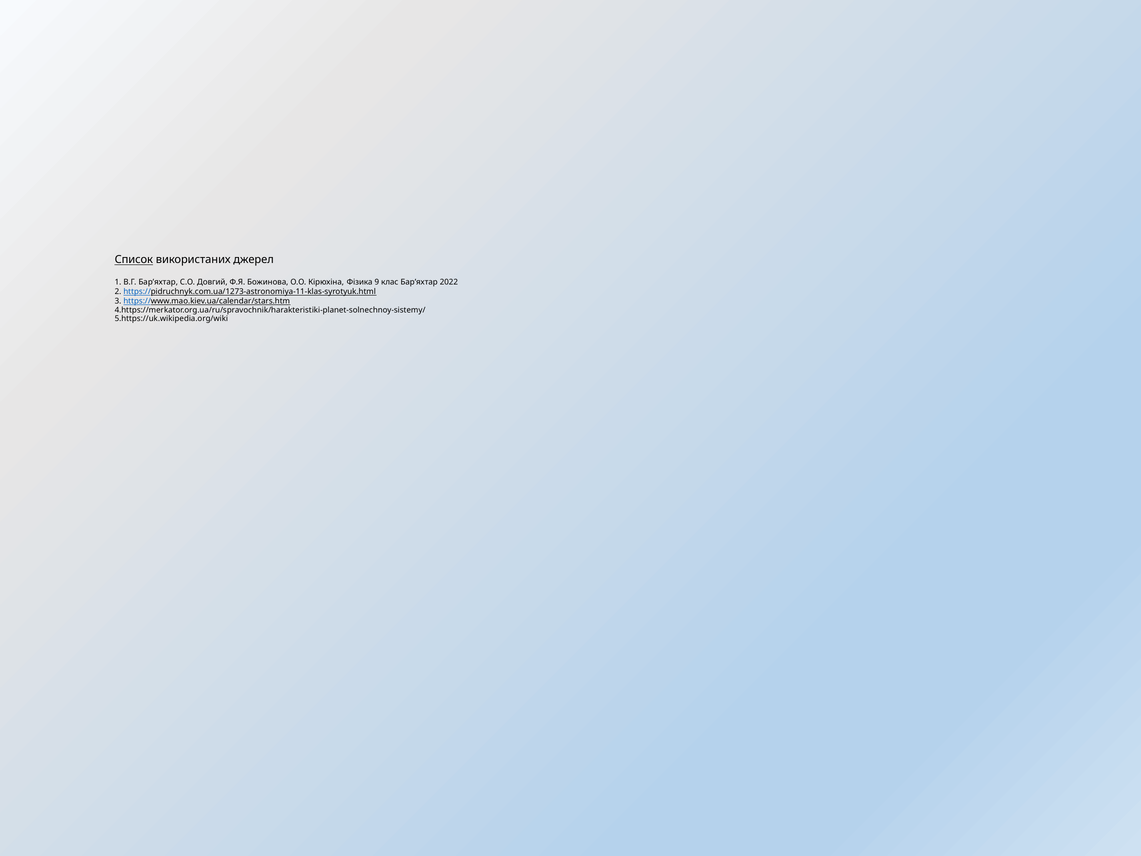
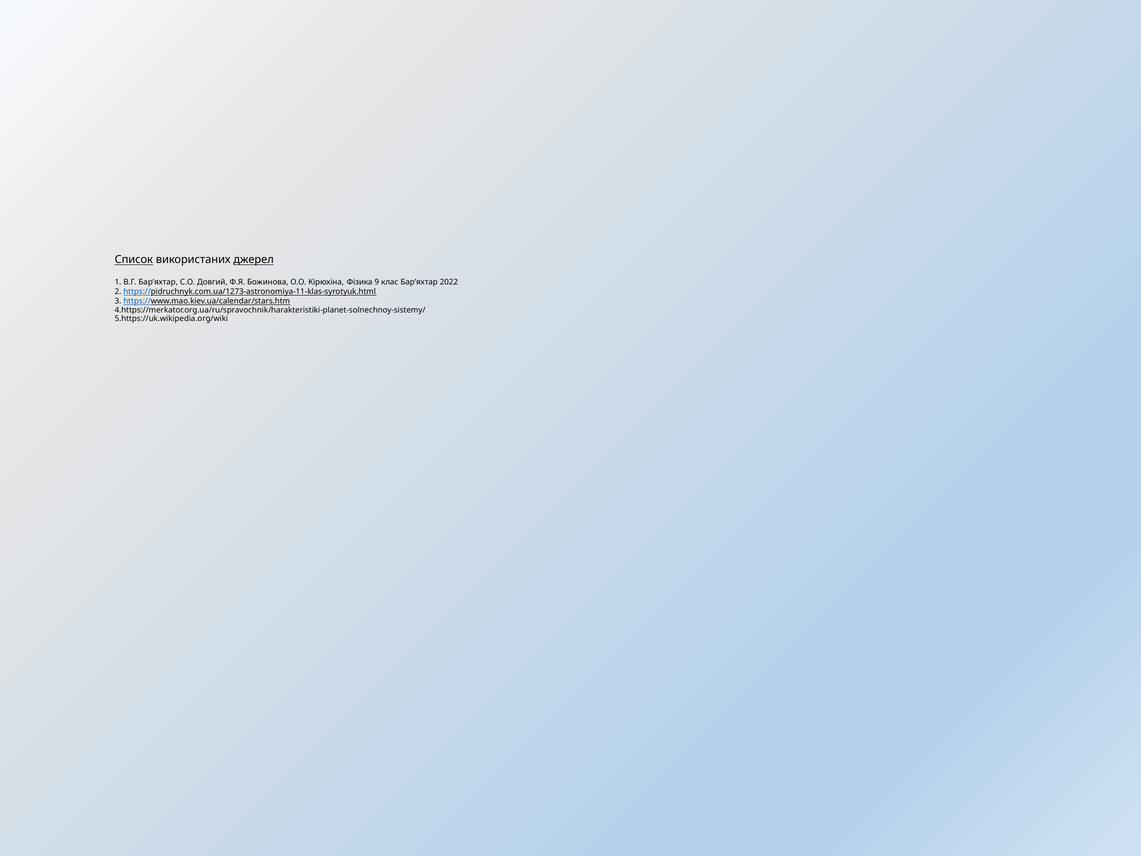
джерел underline: none -> present
